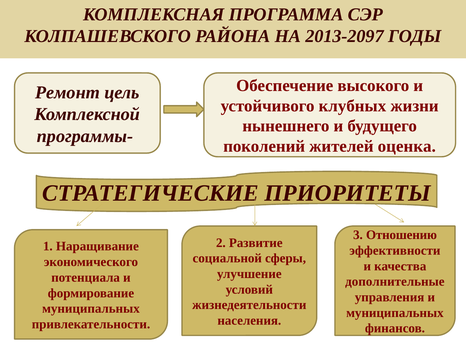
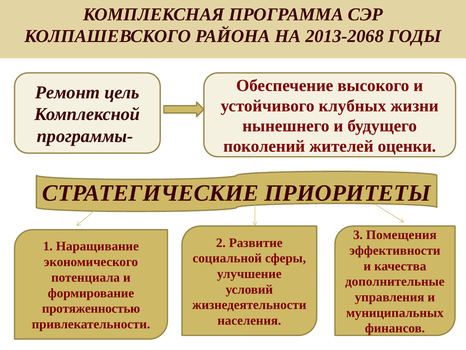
2013-2097: 2013-2097 -> 2013-2068
оценка: оценка -> оценки
Отношению: Отношению -> Помещения
муниципальных at (91, 308): муниципальных -> протяженностью
